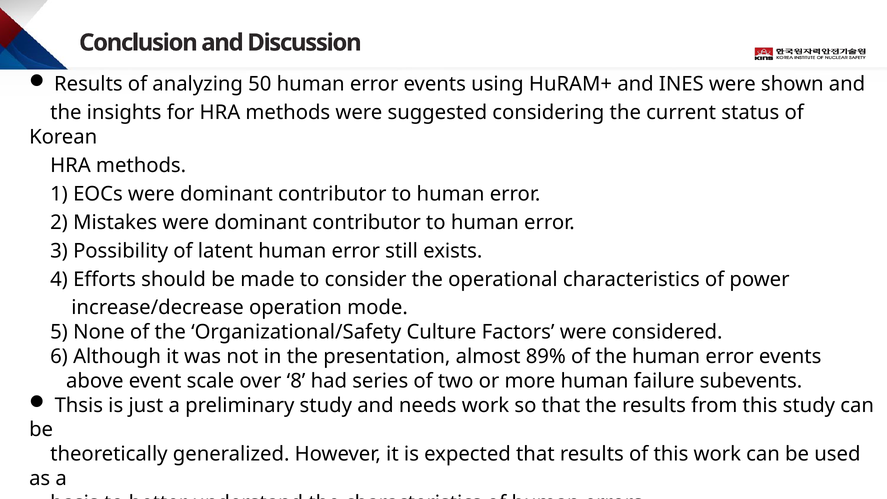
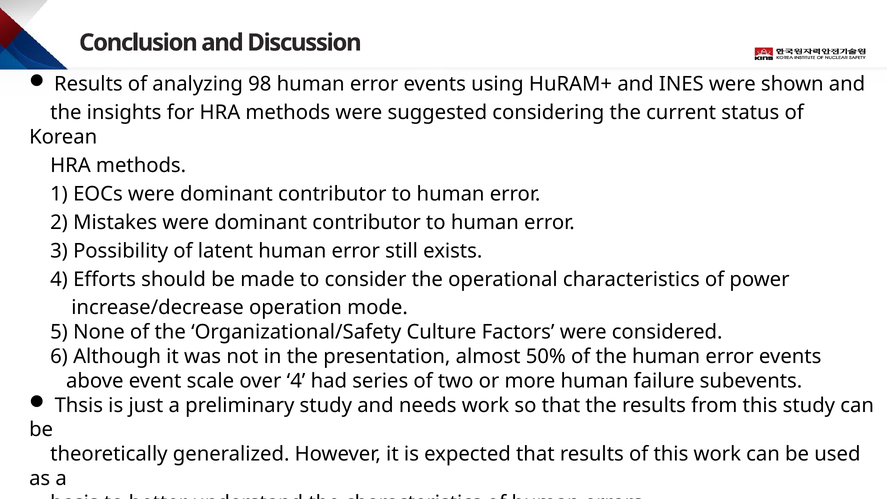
50: 50 -> 98
89%: 89% -> 50%
over 8: 8 -> 4
